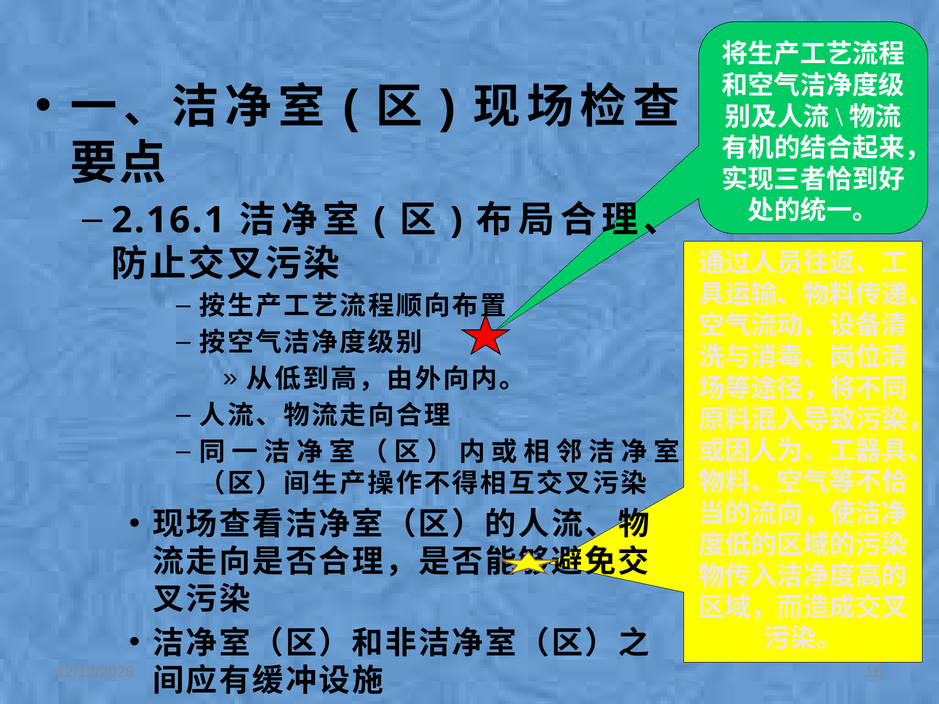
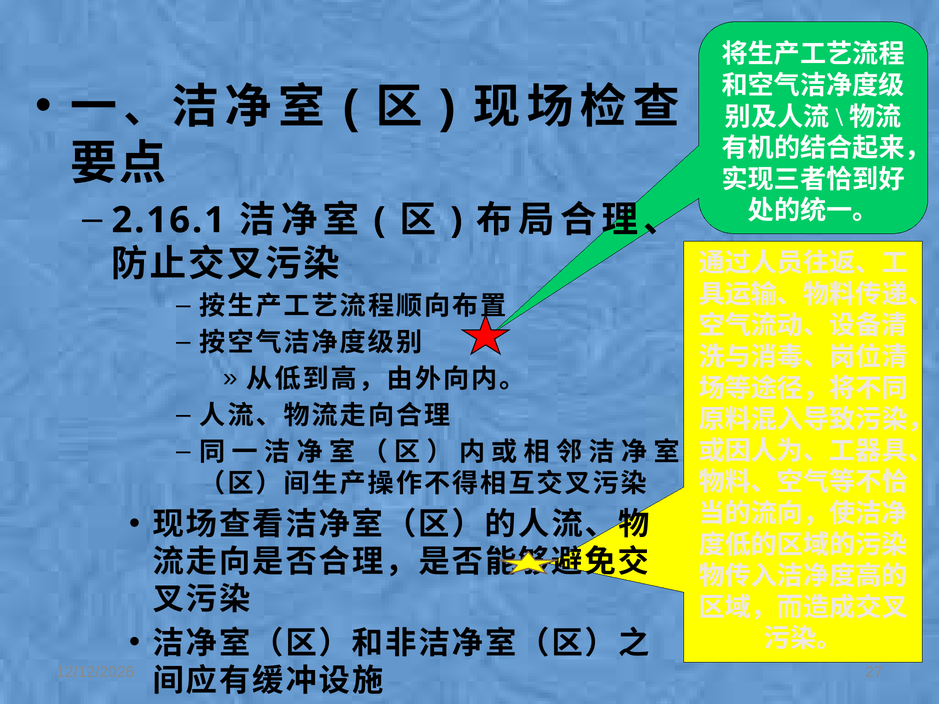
16: 16 -> 27
